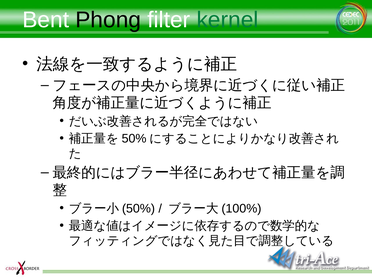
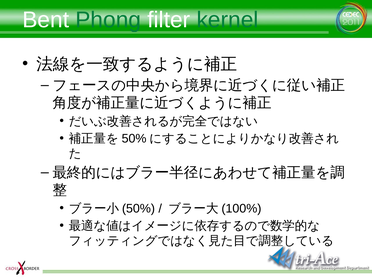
Phong colour: black -> green
